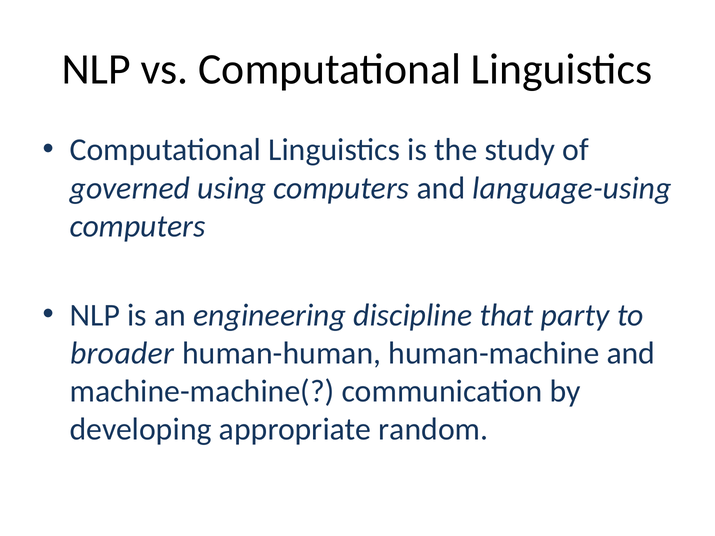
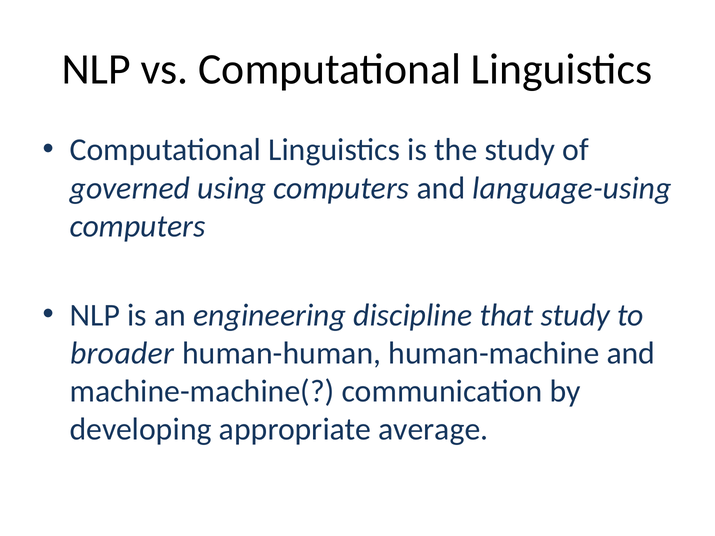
that party: party -> study
random: random -> average
